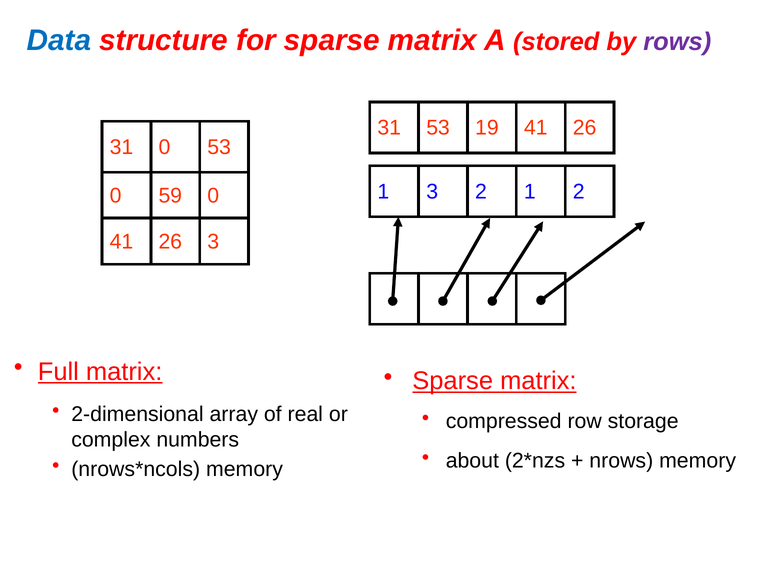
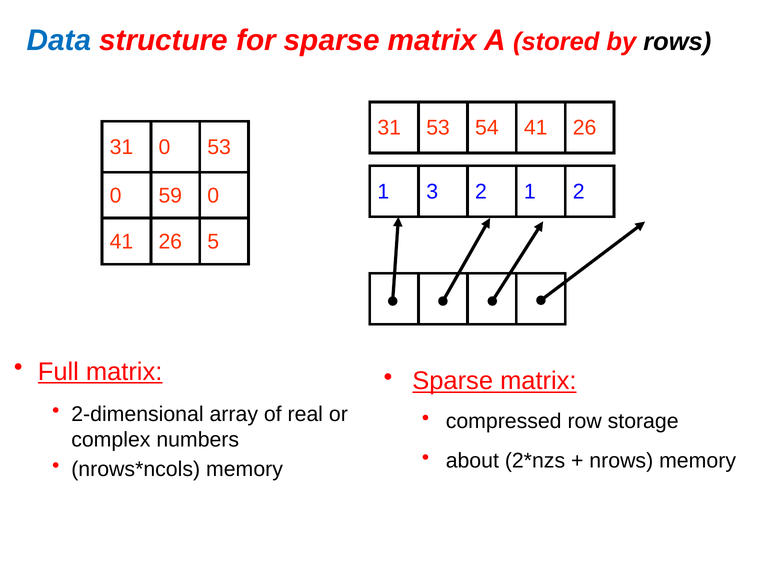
rows colour: purple -> black
19: 19 -> 54
26 3: 3 -> 5
